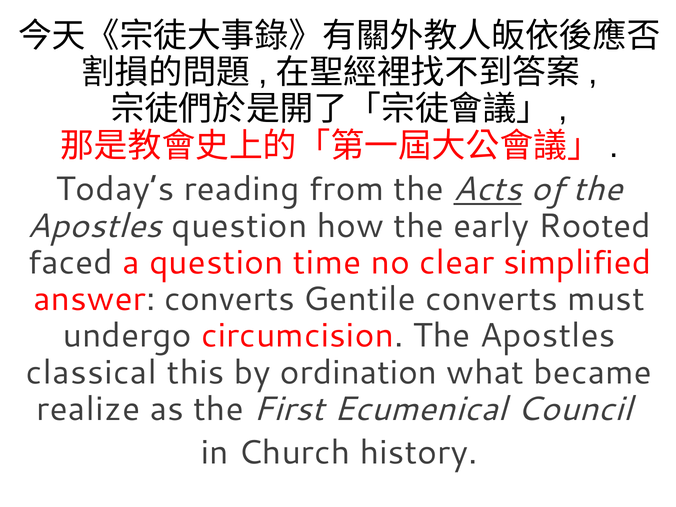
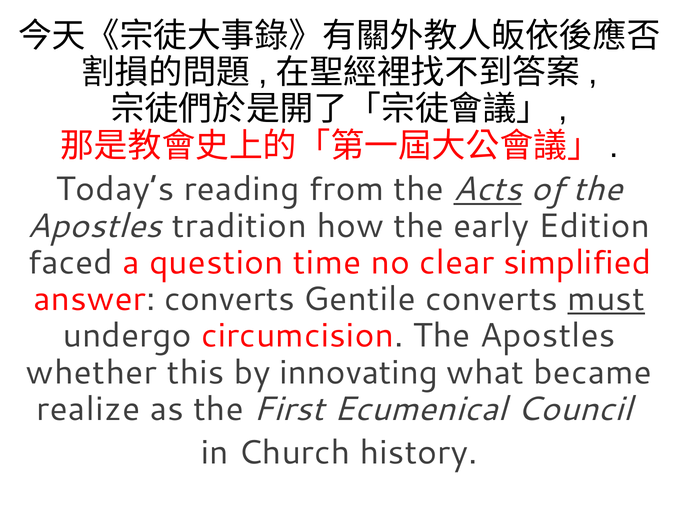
Apostles question: question -> tradition
Rooted: Rooted -> Edition
must underline: none -> present
classical: classical -> whether
ordination: ordination -> innovating
